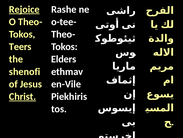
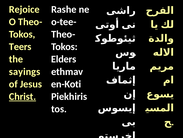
Rejoice underline: present -> none
shenofi: shenofi -> sayings
en-Vile: en-Vile -> en-Koti
